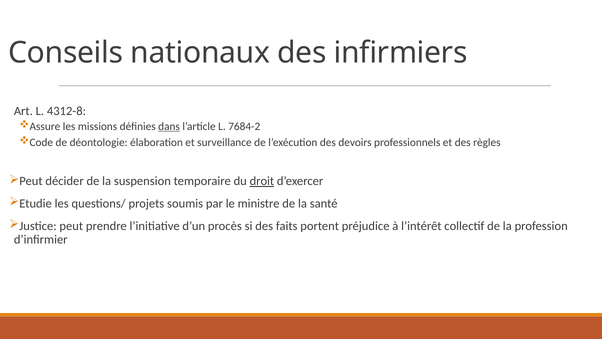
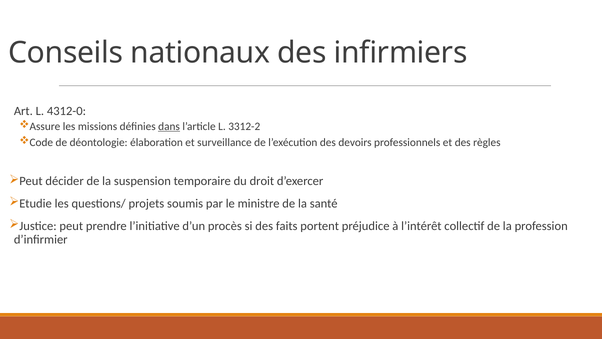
4312-8: 4312-8 -> 4312-0
7684-2: 7684-2 -> 3312-2
droit underline: present -> none
